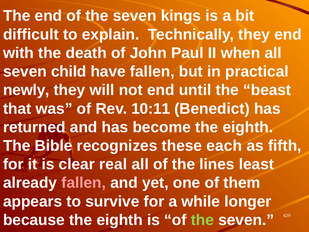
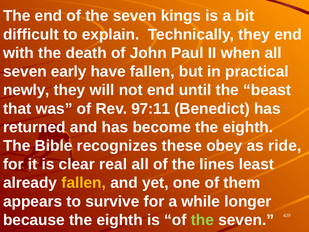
child: child -> early
10:11: 10:11 -> 97:11
each: each -> obey
fifth: fifth -> ride
fallen at (84, 183) colour: pink -> yellow
